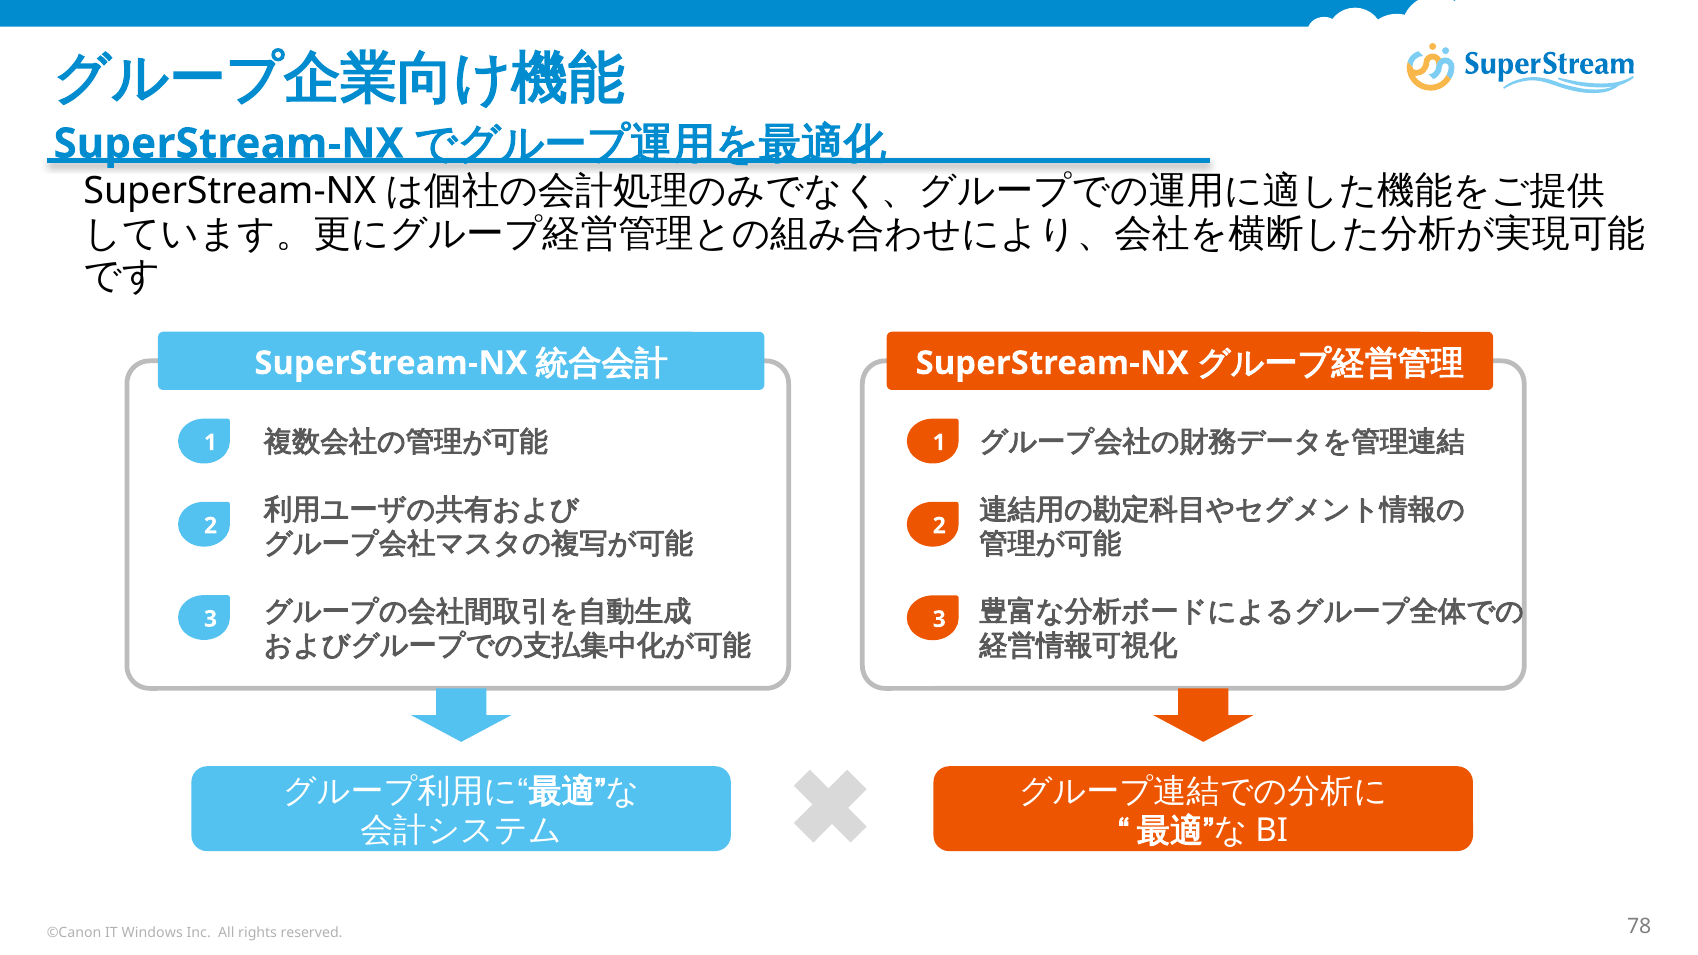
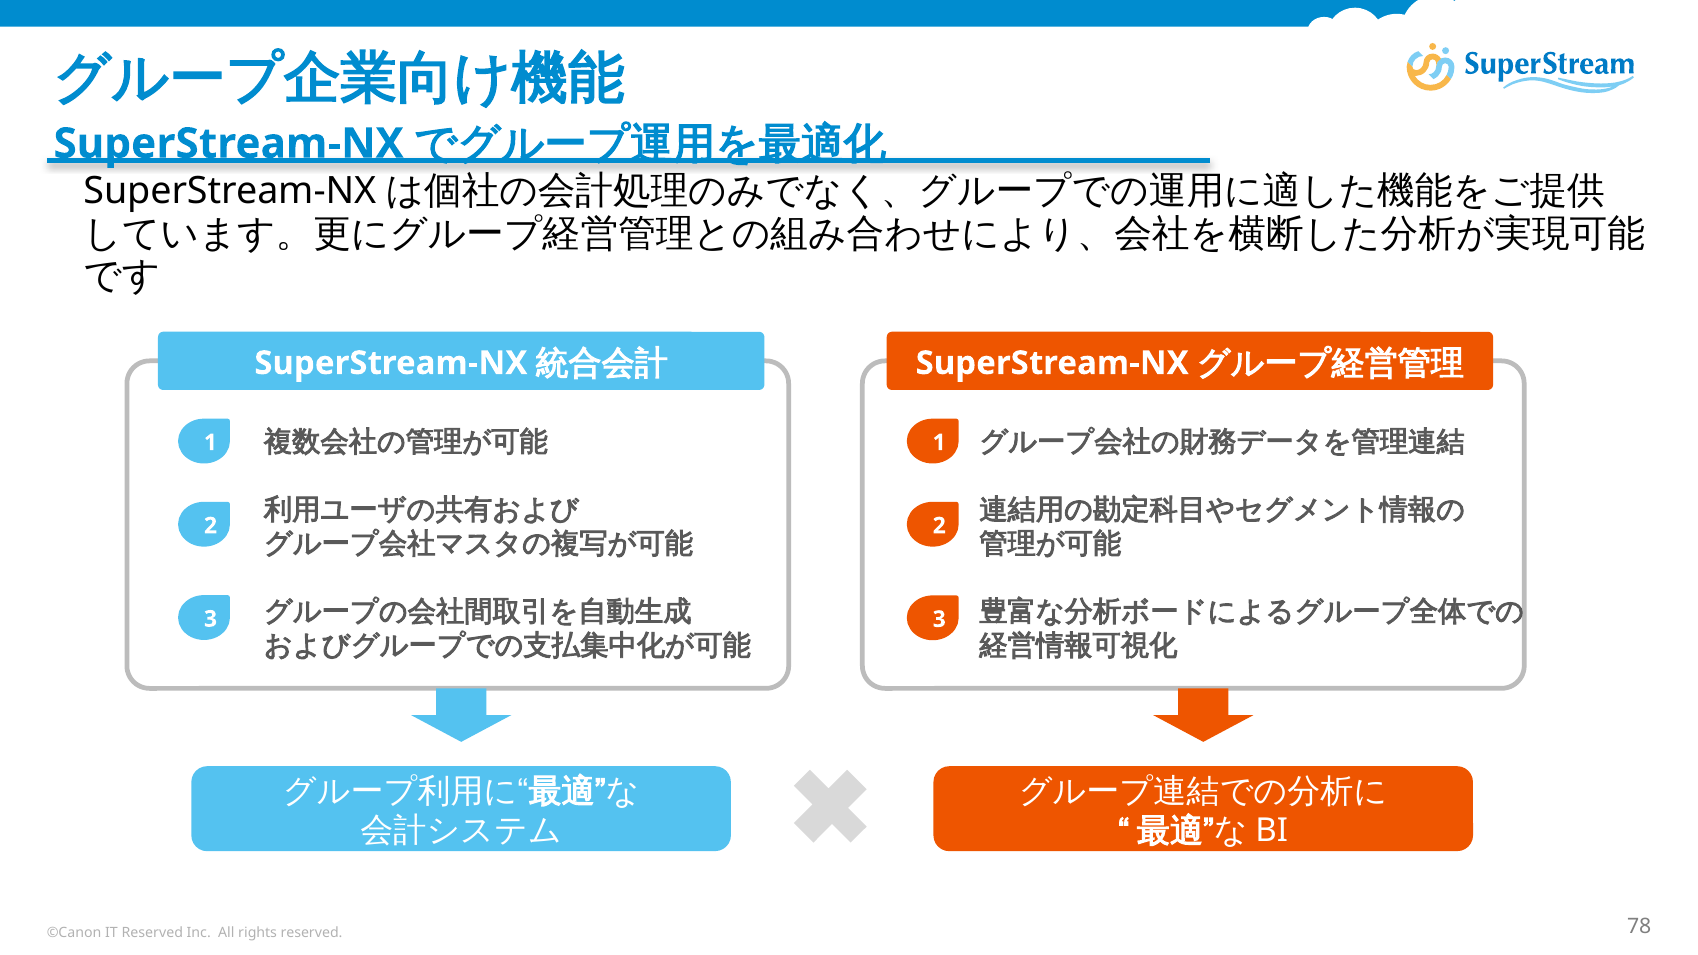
IT Windows: Windows -> Reserved
